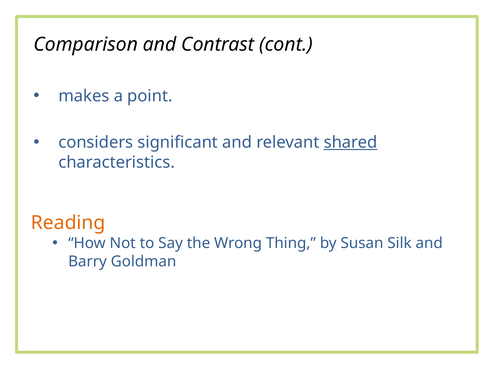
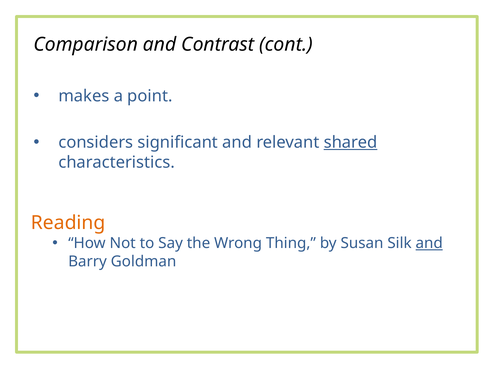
and at (429, 244) underline: none -> present
